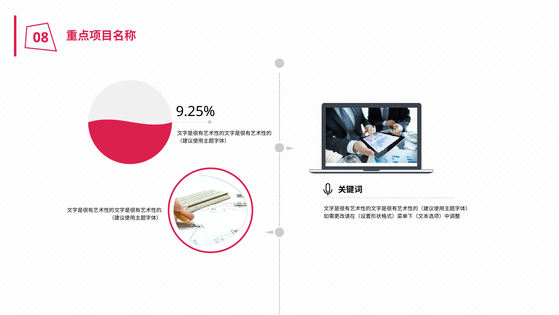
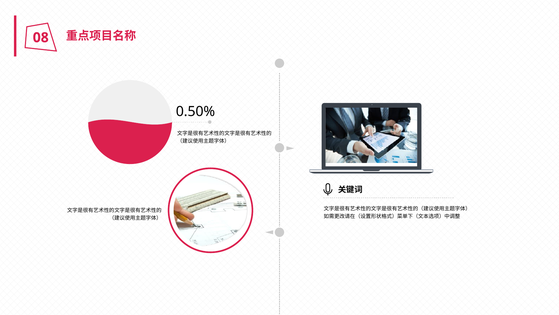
9.25%: 9.25% -> 0.50%
